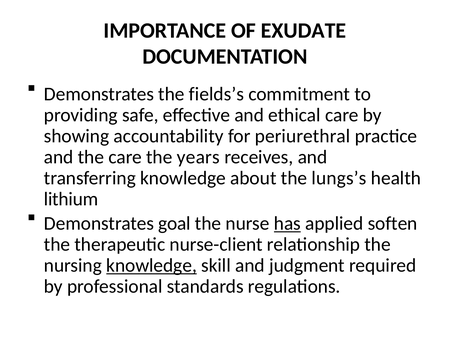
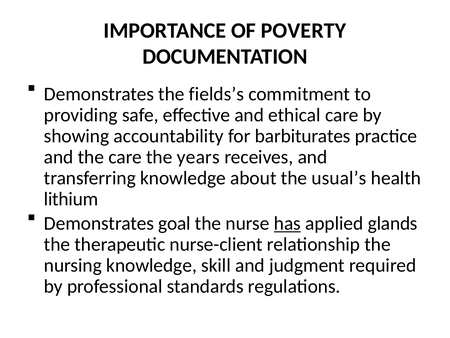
EXUDATE: EXUDATE -> POVERTY
periurethral: periurethral -> barbiturates
lungs’s: lungs’s -> usual’s
soften: soften -> glands
knowledge at (152, 265) underline: present -> none
